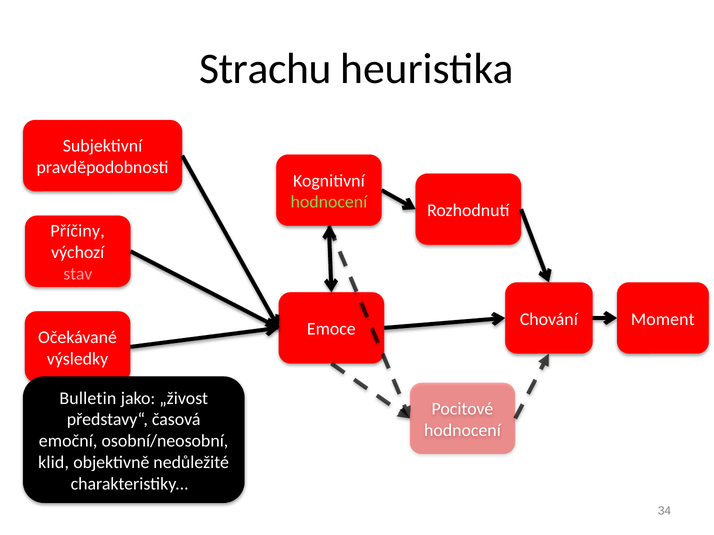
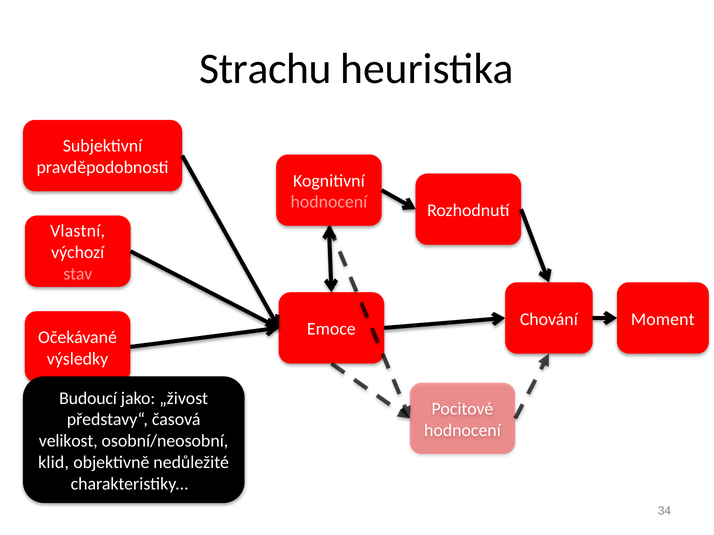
hodnocení at (329, 202) colour: light green -> pink
Příčiny: Příčiny -> Vlastní
Bulletin: Bulletin -> Budoucí
emoční: emoční -> velikost
